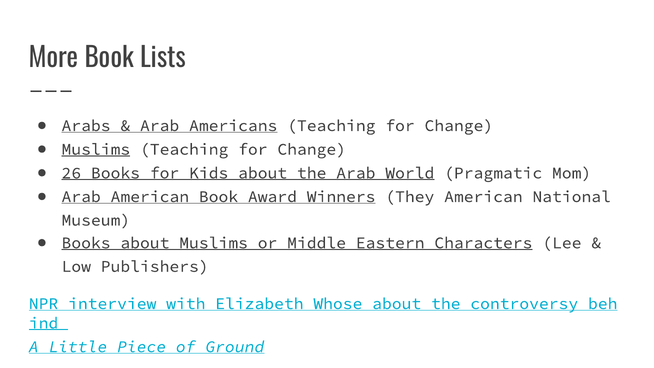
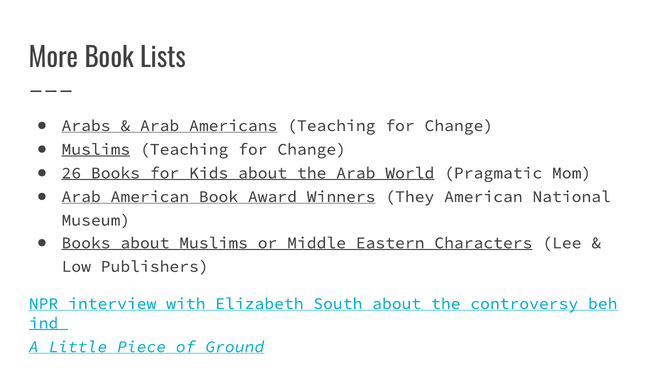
Whose: Whose -> South
